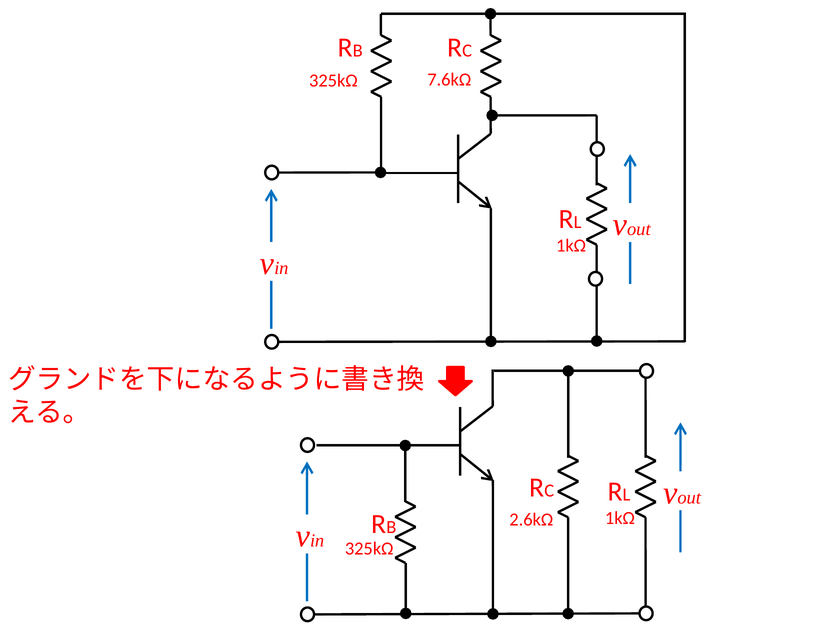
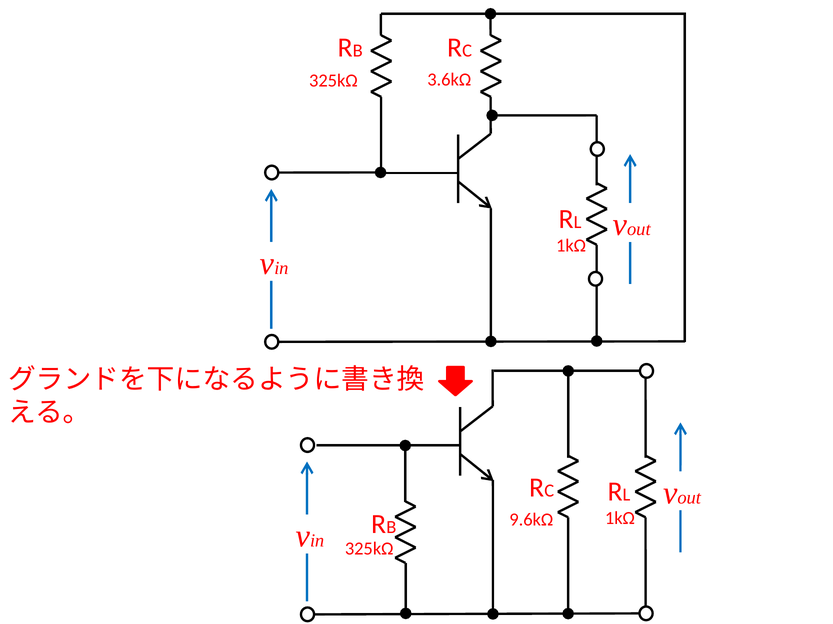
7.6kΩ: 7.6kΩ -> 3.6kΩ
2.6kΩ: 2.6kΩ -> 9.6kΩ
